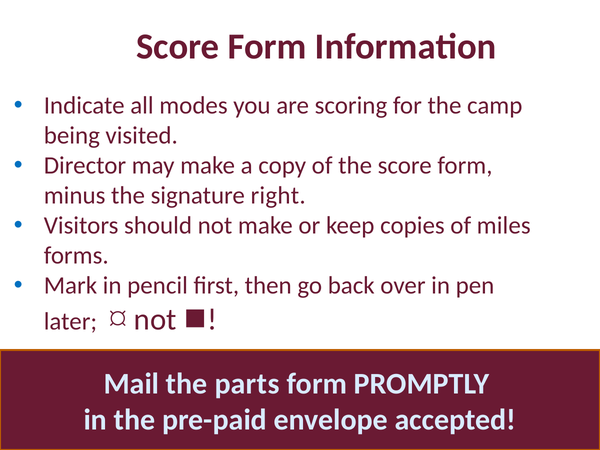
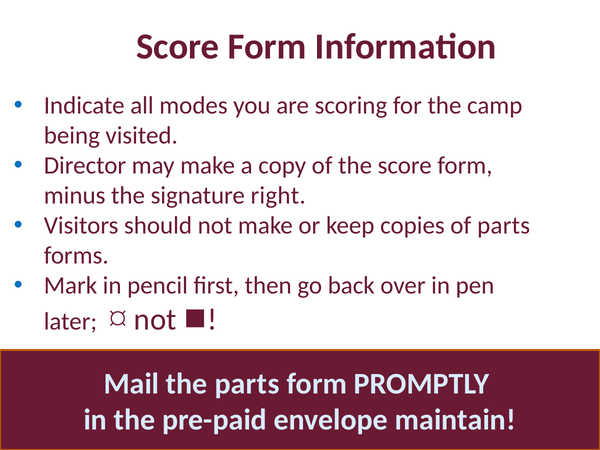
of miles: miles -> parts
accepted: accepted -> maintain
